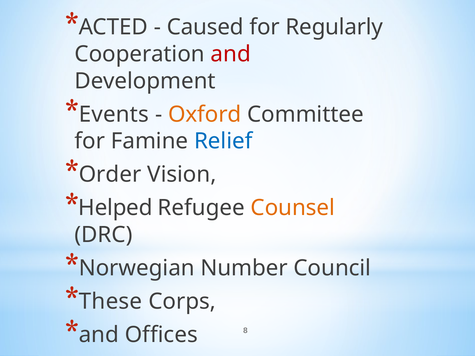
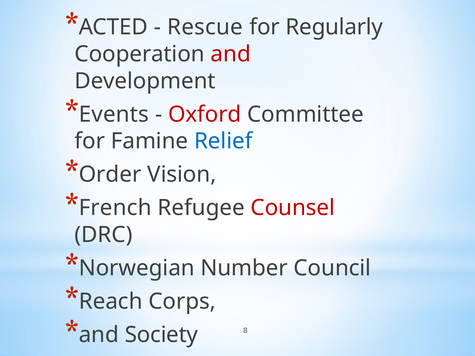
Caused: Caused -> Rescue
Oxford colour: orange -> red
Helped: Helped -> French
Counsel colour: orange -> red
These: These -> Reach
Offices: Offices -> Society
